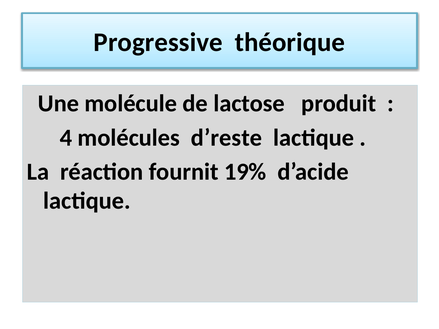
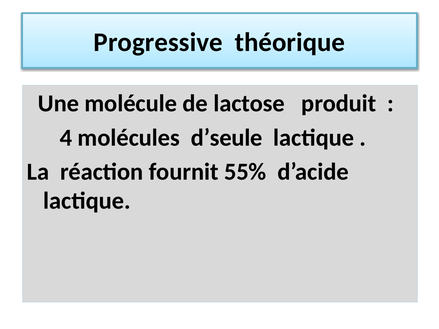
d’reste: d’reste -> d’seule
19%: 19% -> 55%
